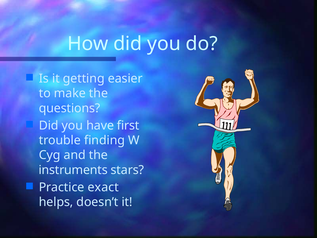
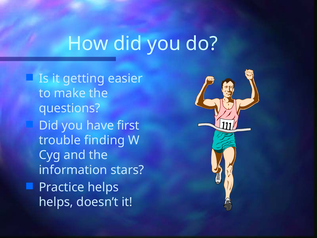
instruments: instruments -> information
Practice exact: exact -> helps
